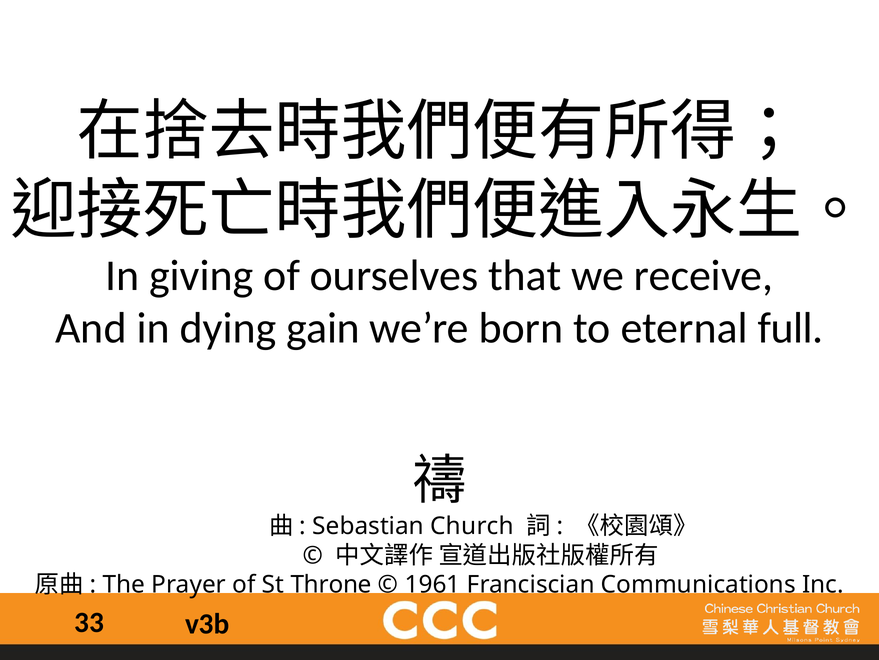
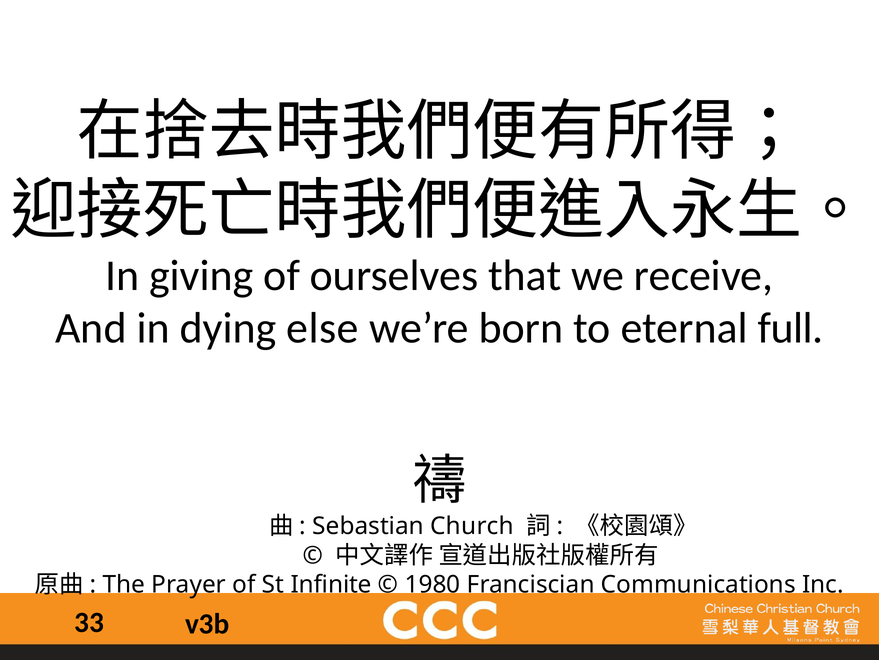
gain: gain -> else
Throne: Throne -> Infinite
1961: 1961 -> 1980
